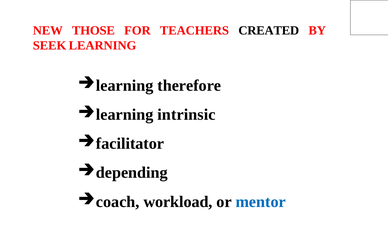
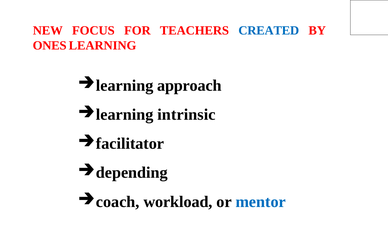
THOSE: THOSE -> FOCUS
CREATED colour: black -> blue
SEEK: SEEK -> ONES
therefore: therefore -> approach
